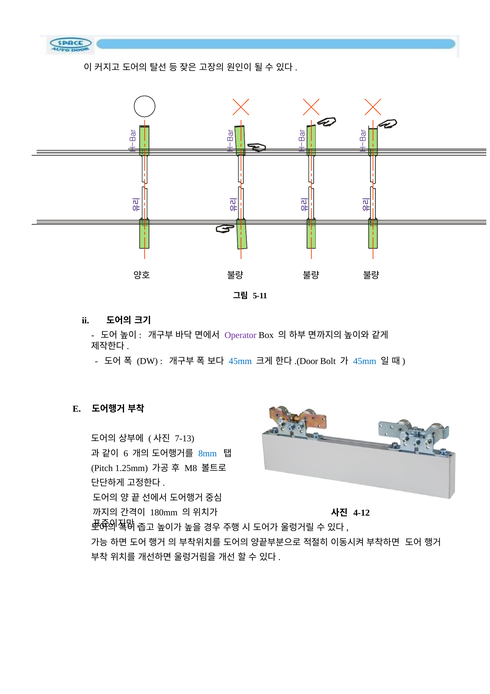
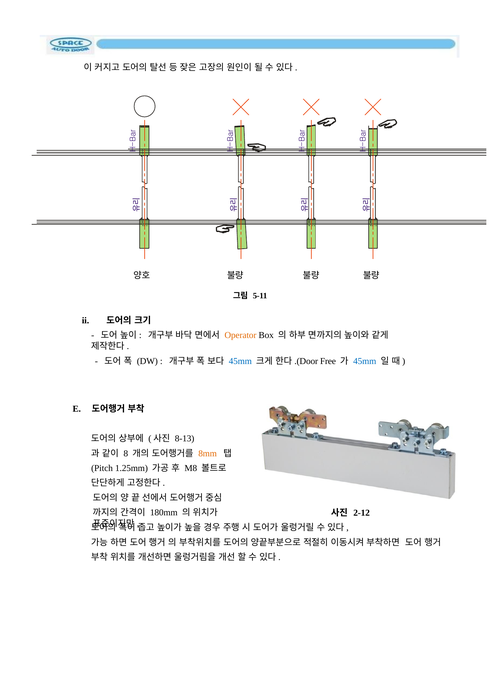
Operator colour: purple -> orange
Bolt: Bolt -> Free
7-13: 7-13 -> 8-13
6: 6 -> 8
8mm colour: blue -> orange
4-12: 4-12 -> 2-12
